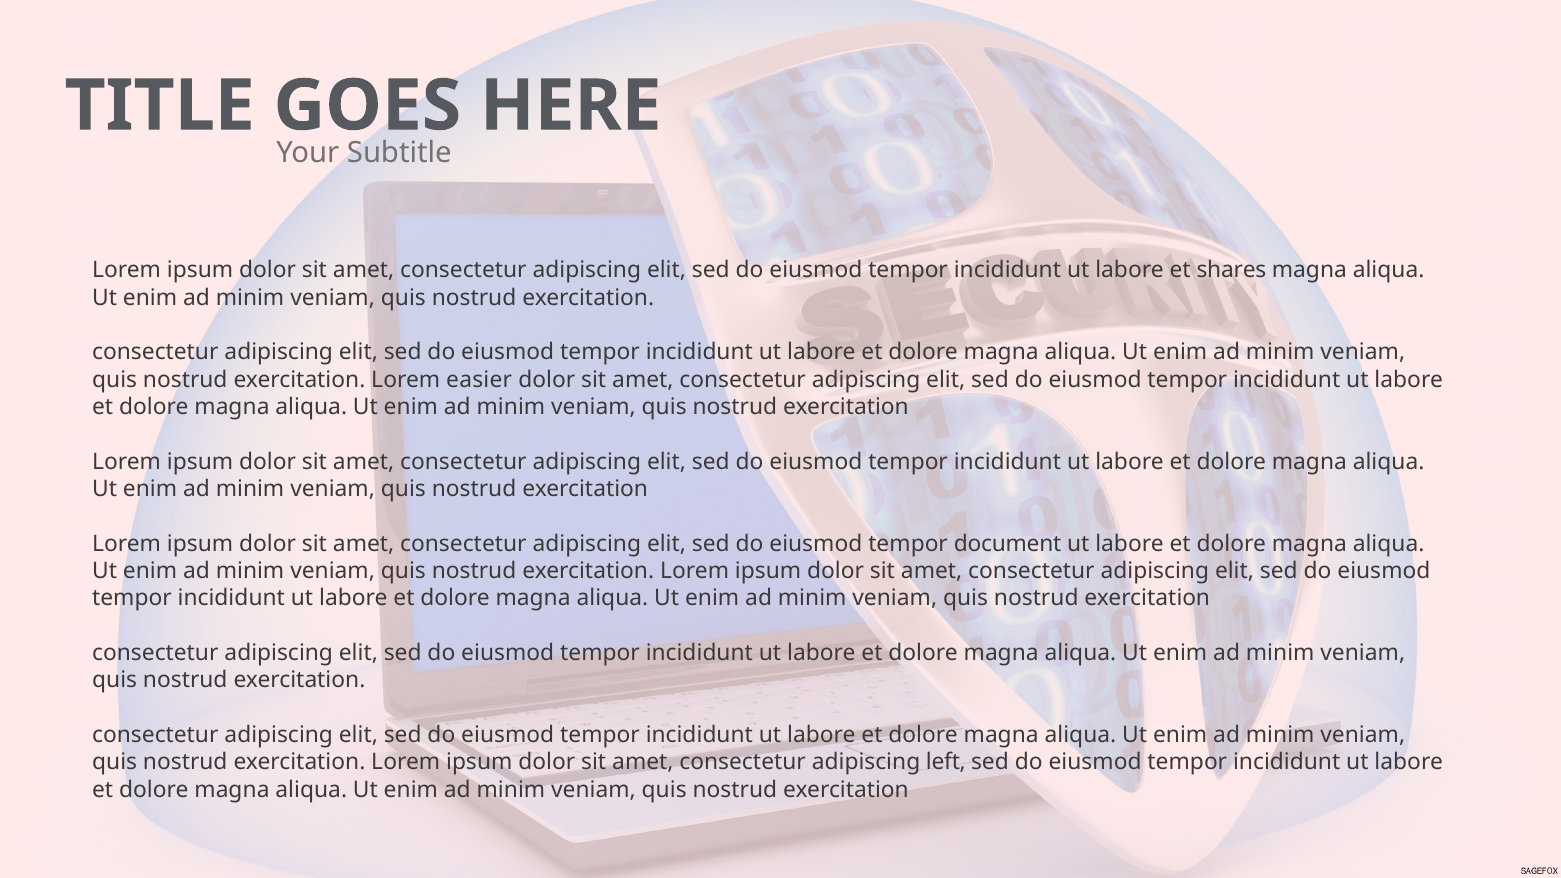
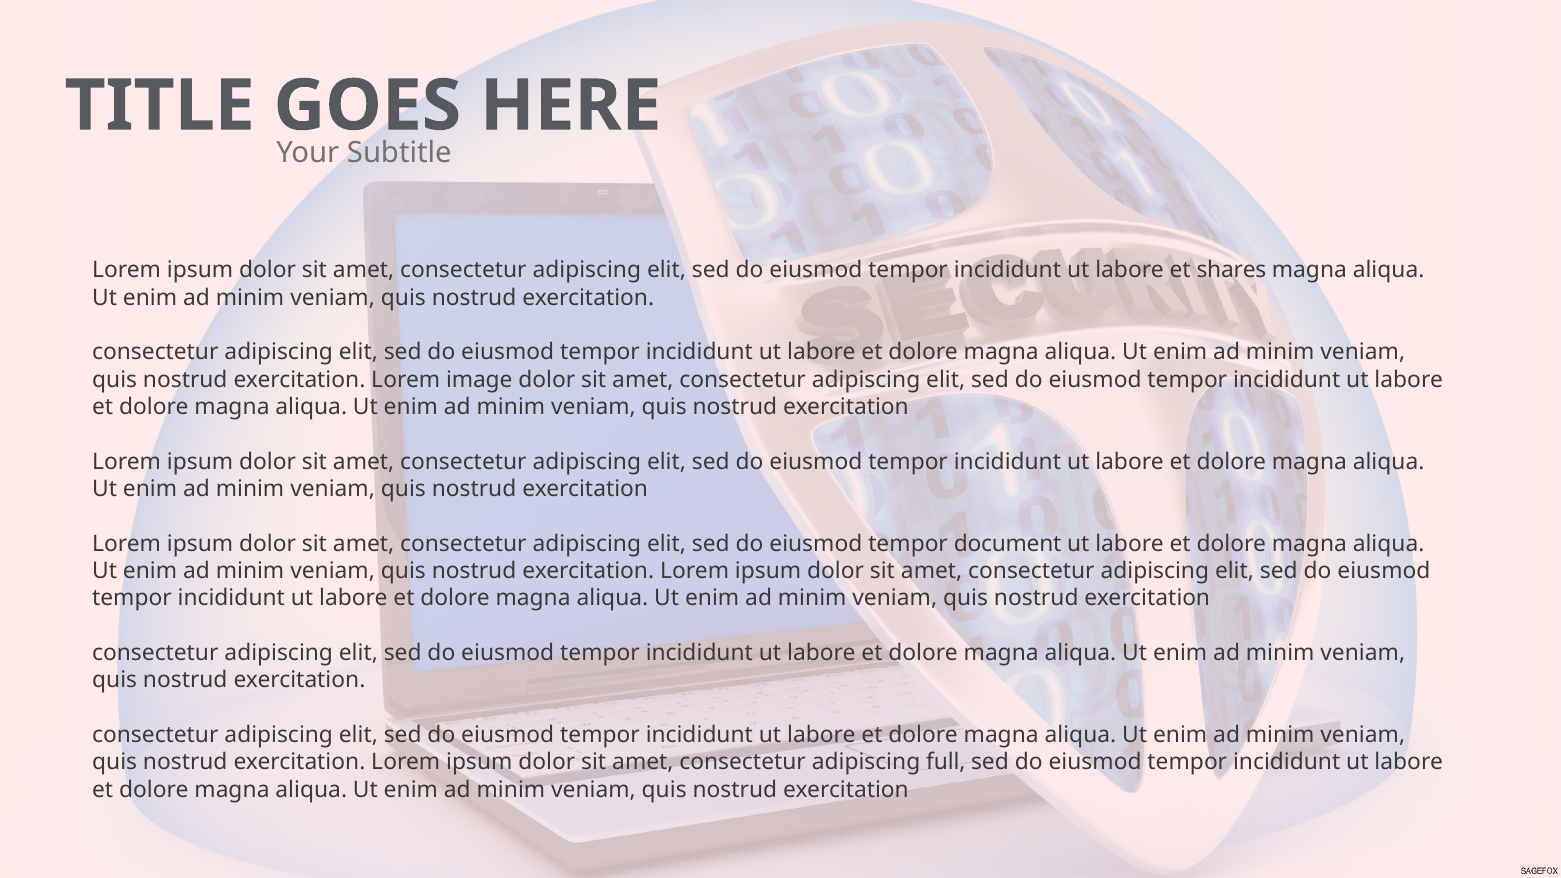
easier: easier -> image
left: left -> full
